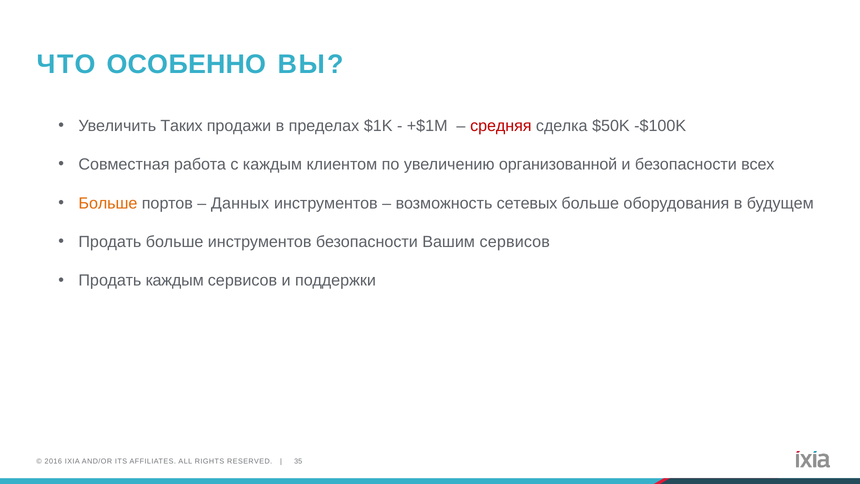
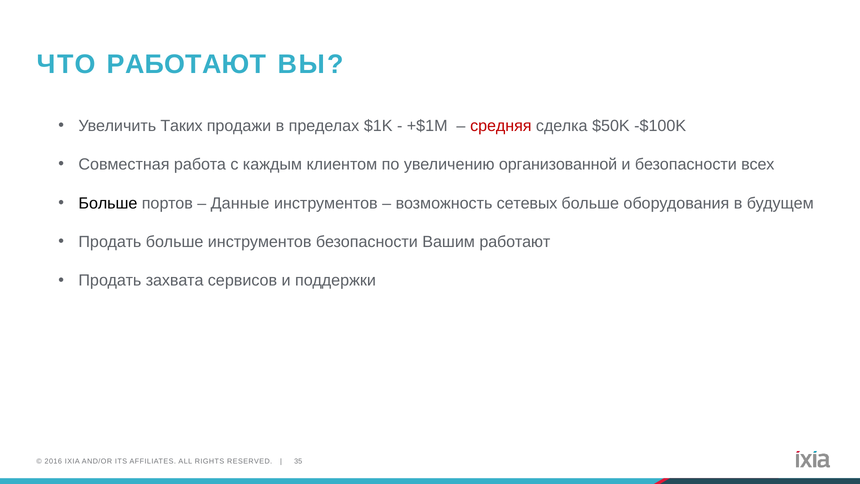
ЧТО ОСОБЕННО: ОСОБЕННО -> РАБОТАЮТ
Больше at (108, 203) colour: orange -> black
Данных: Данных -> Данные
Вашим сервисов: сервисов -> работают
Продать каждым: каждым -> захвата
